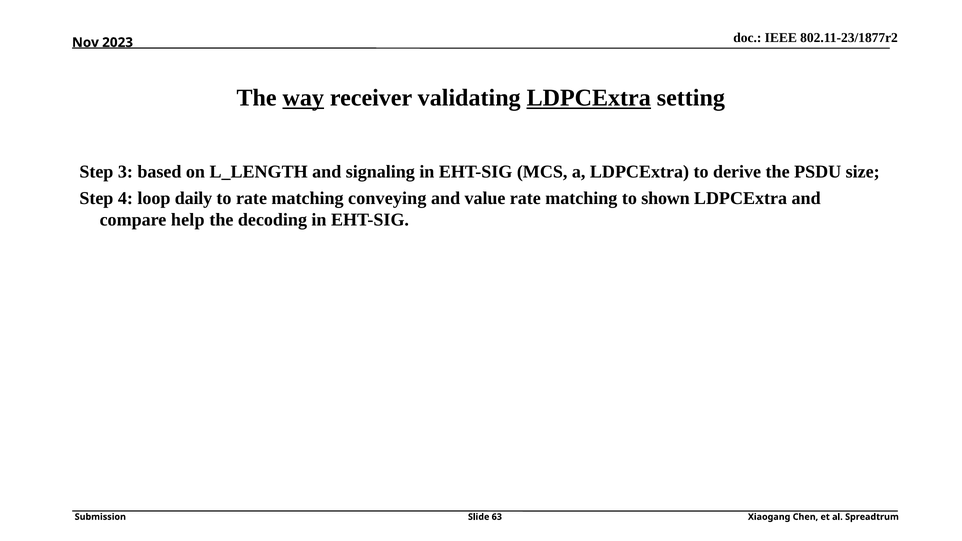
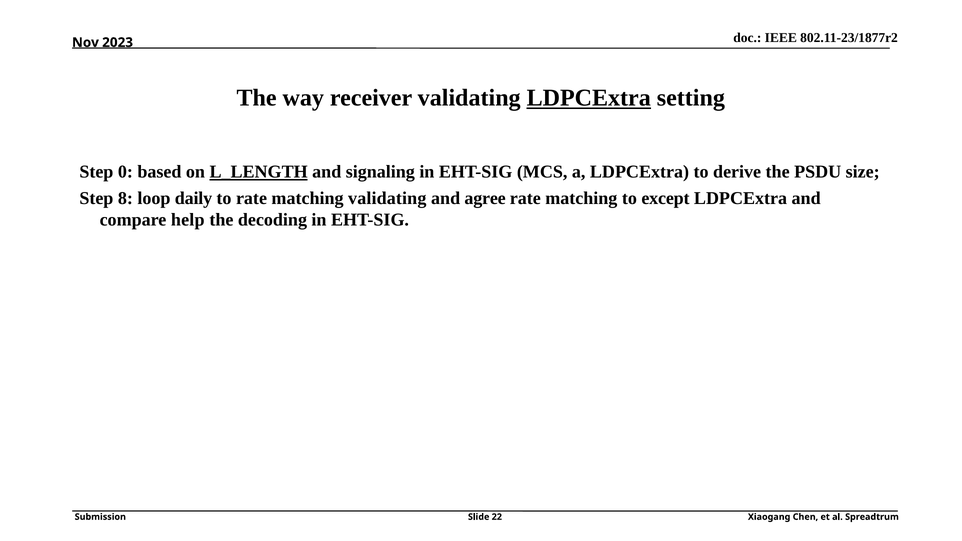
way underline: present -> none
3: 3 -> 0
L_LENGTH underline: none -> present
4: 4 -> 8
matching conveying: conveying -> validating
value: value -> agree
shown: shown -> except
63: 63 -> 22
